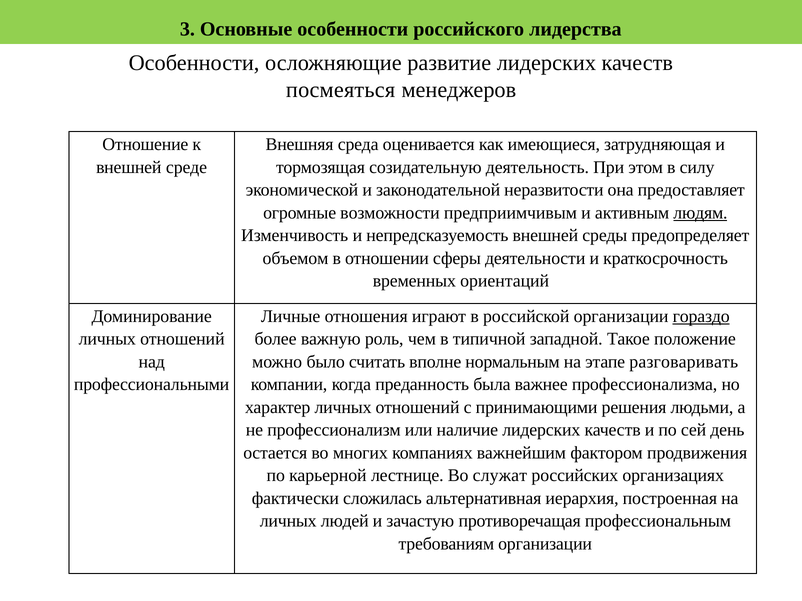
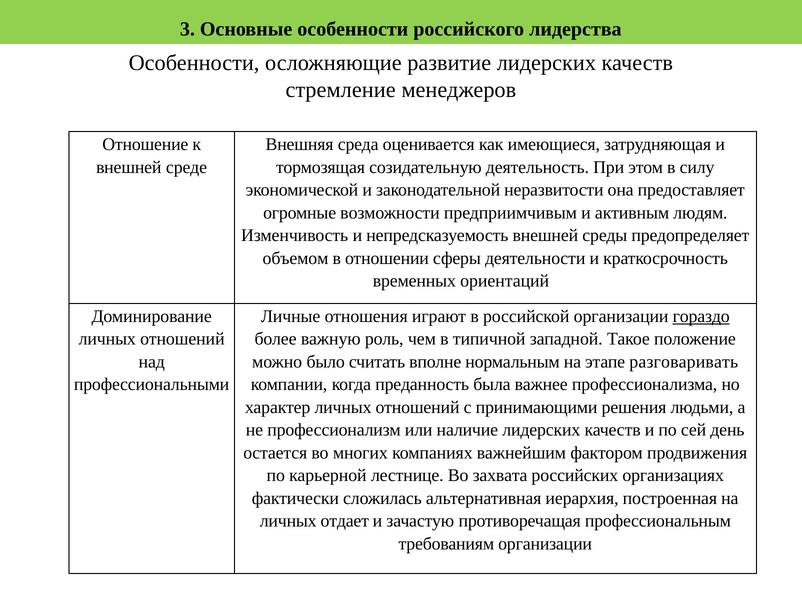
посмеяться: посмеяться -> стремление
людям underline: present -> none
служат: служат -> захвата
людей: людей -> отдает
